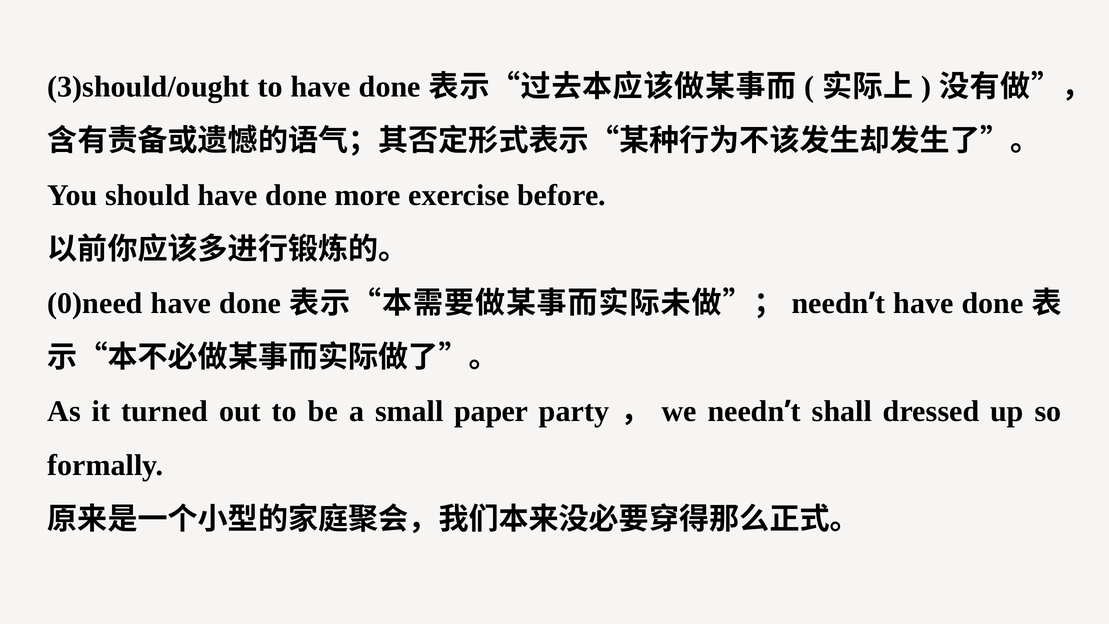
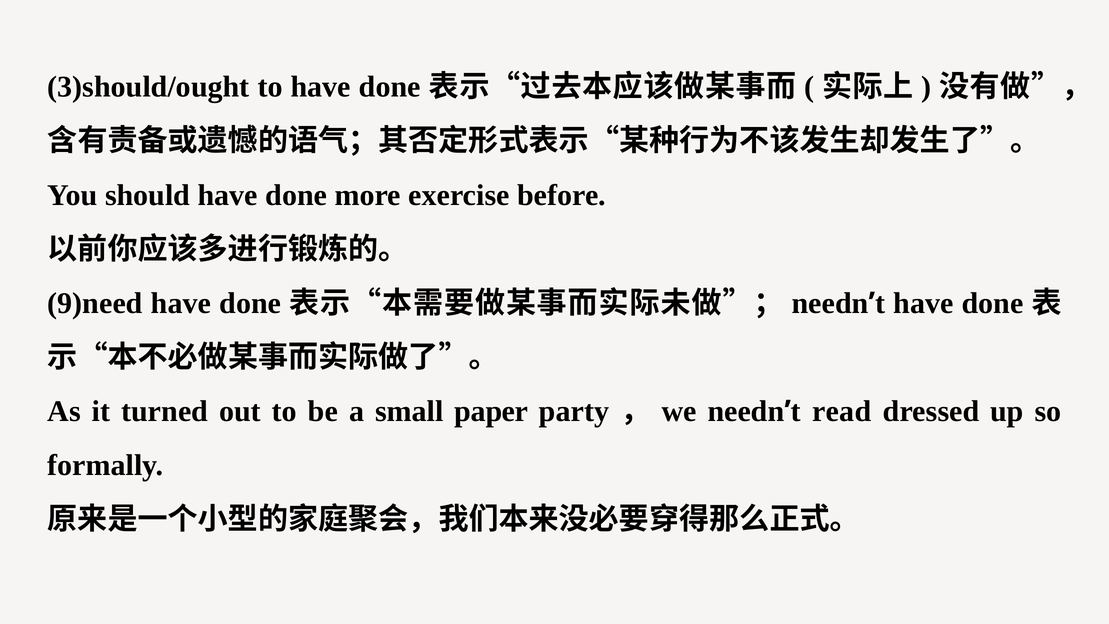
0)need: 0)need -> 9)need
shall: shall -> read
